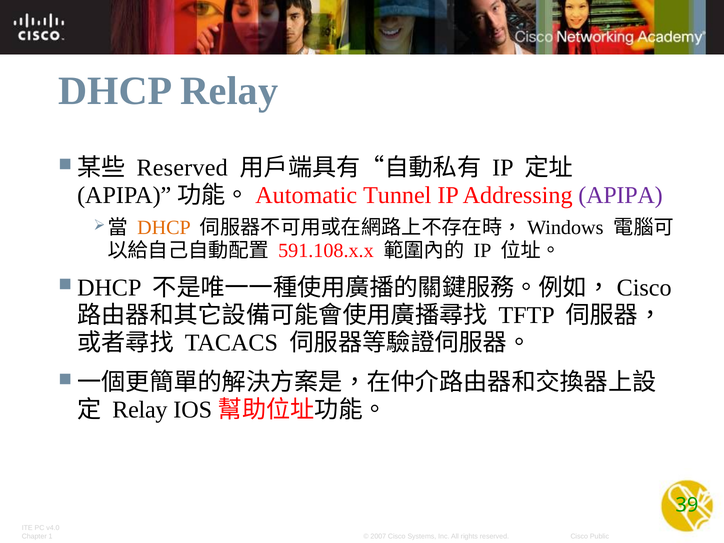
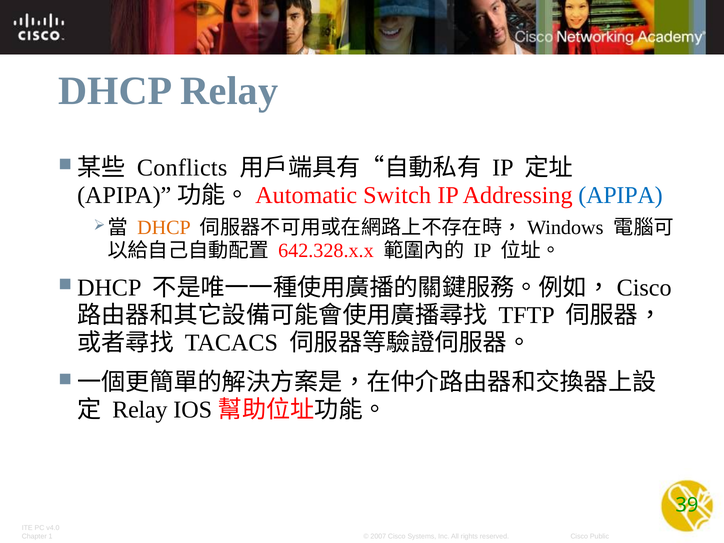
Reserved at (182, 168): Reserved -> Conflicts
Tunnel: Tunnel -> Switch
APIPA colour: purple -> blue
591.108.x.x: 591.108.x.x -> 642.328.x.x
